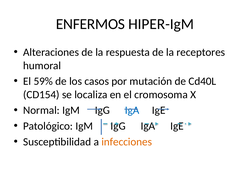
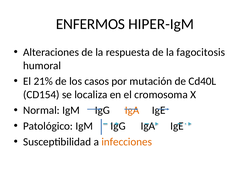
receptores: receptores -> fagocitosis
59%: 59% -> 21%
IgA at (132, 111) colour: blue -> orange
